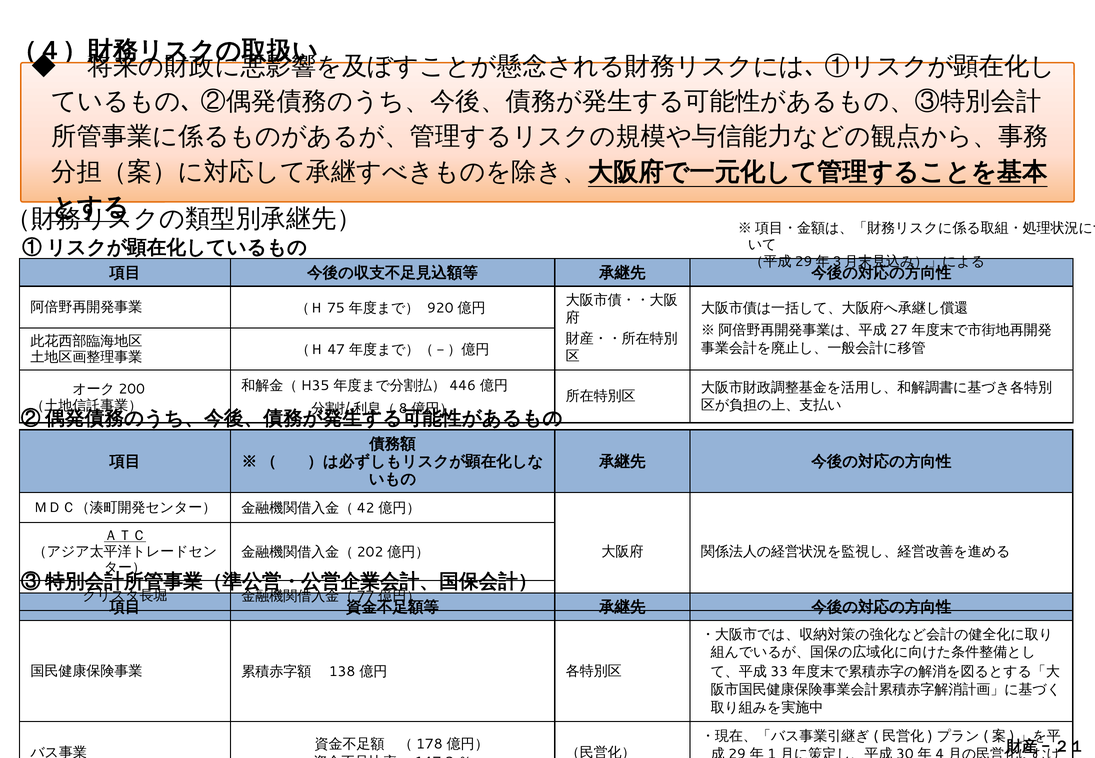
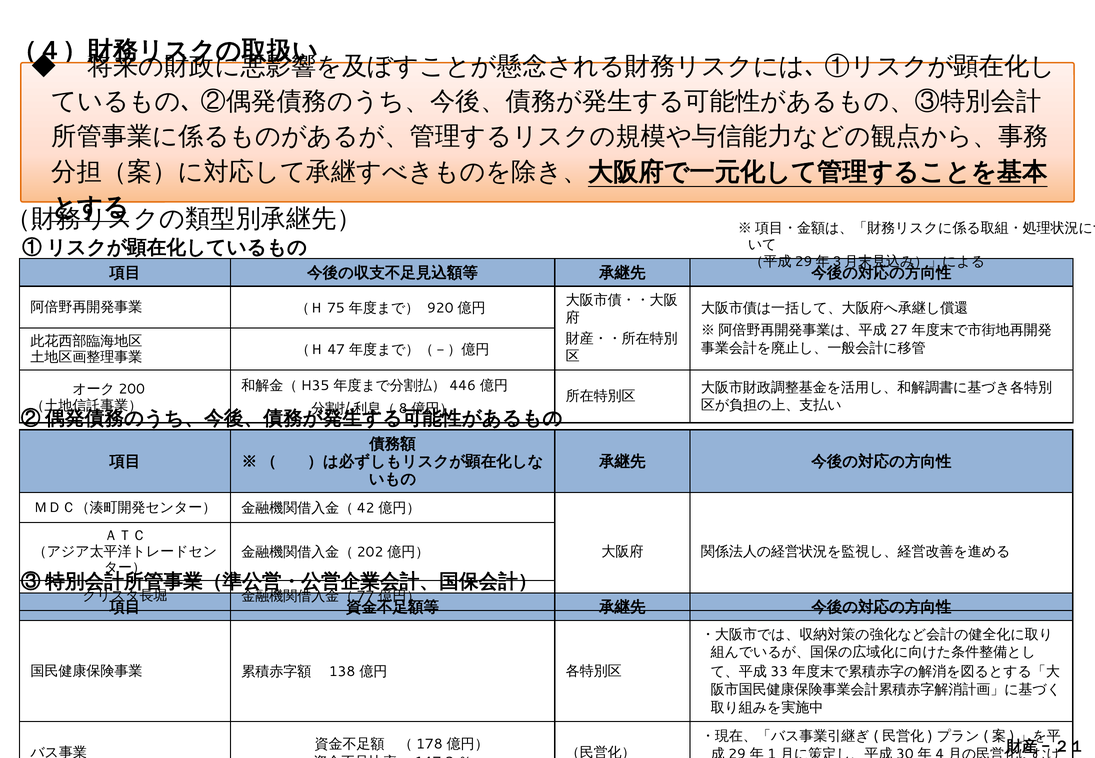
ＡＴＣ underline: present -> none
